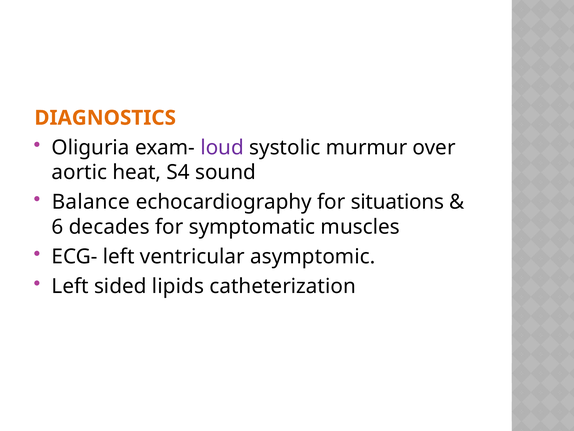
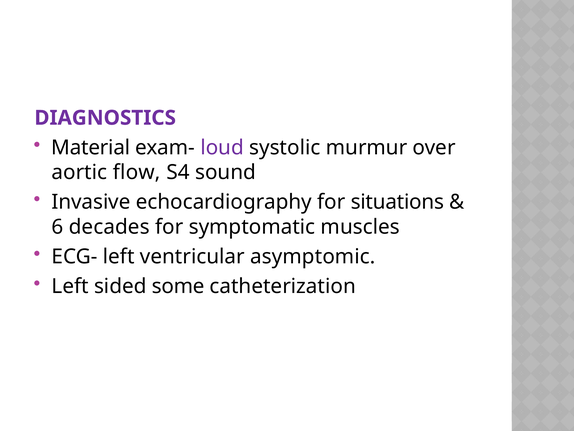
DIAGNOSTICS colour: orange -> purple
Oliguria: Oliguria -> Material
heat: heat -> flow
Balance: Balance -> Invasive
lipids: lipids -> some
